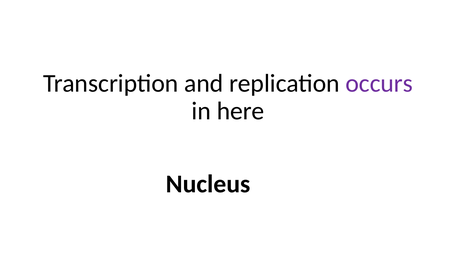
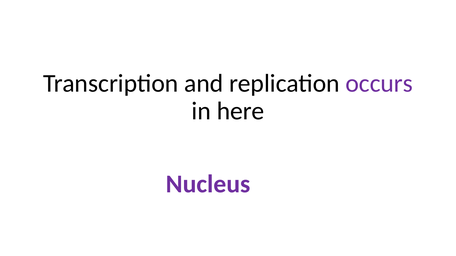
Nucleus colour: black -> purple
